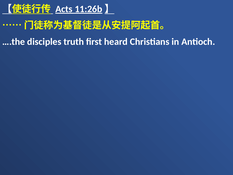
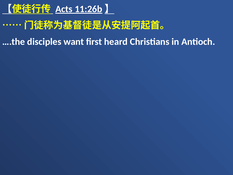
truth: truth -> want
